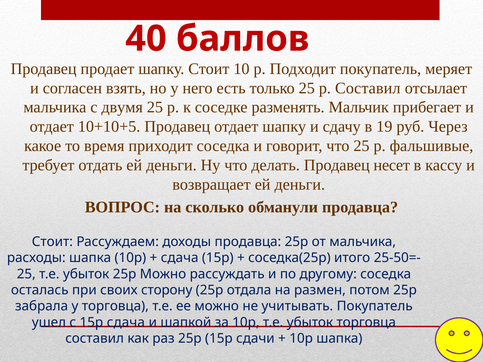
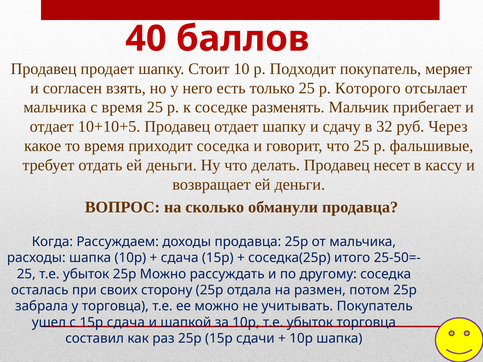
р Составил: Составил -> Которого
с двумя: двумя -> время
19: 19 -> 32
Стоит at (52, 242): Стоит -> Когда
